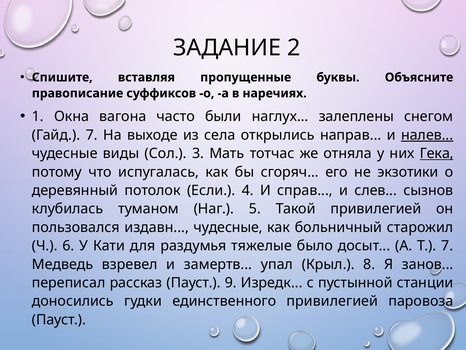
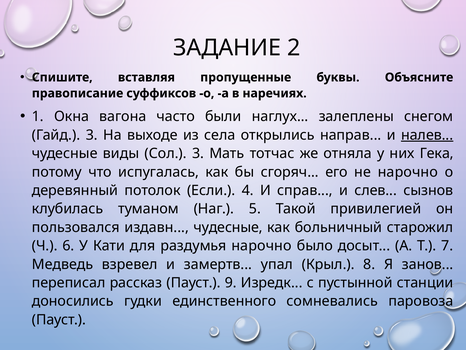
Гайд 7: 7 -> 3
Гека underline: present -> none
не экзотики: экзотики -> нарочно
раздумья тяжелые: тяжелые -> нарочно
единственного привилегией: привилегией -> сомневались
